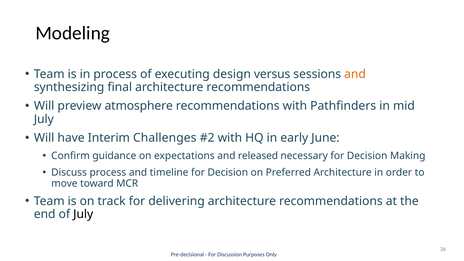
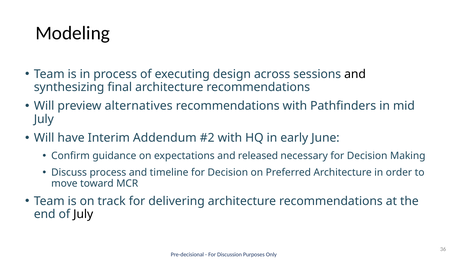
versus: versus -> across
and at (355, 74) colour: orange -> black
atmosphere: atmosphere -> alternatives
Challenges: Challenges -> Addendum
